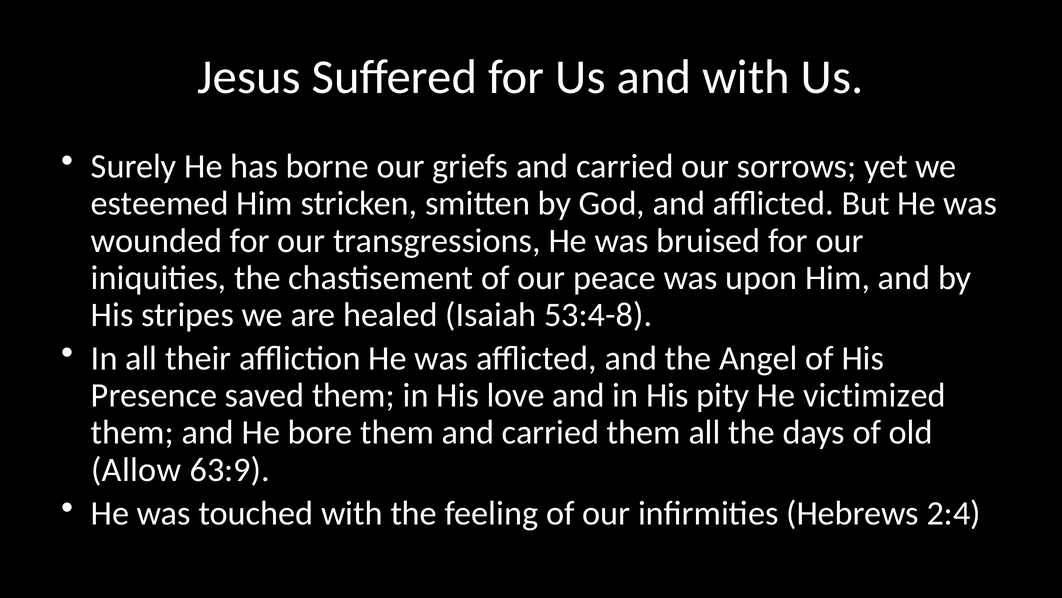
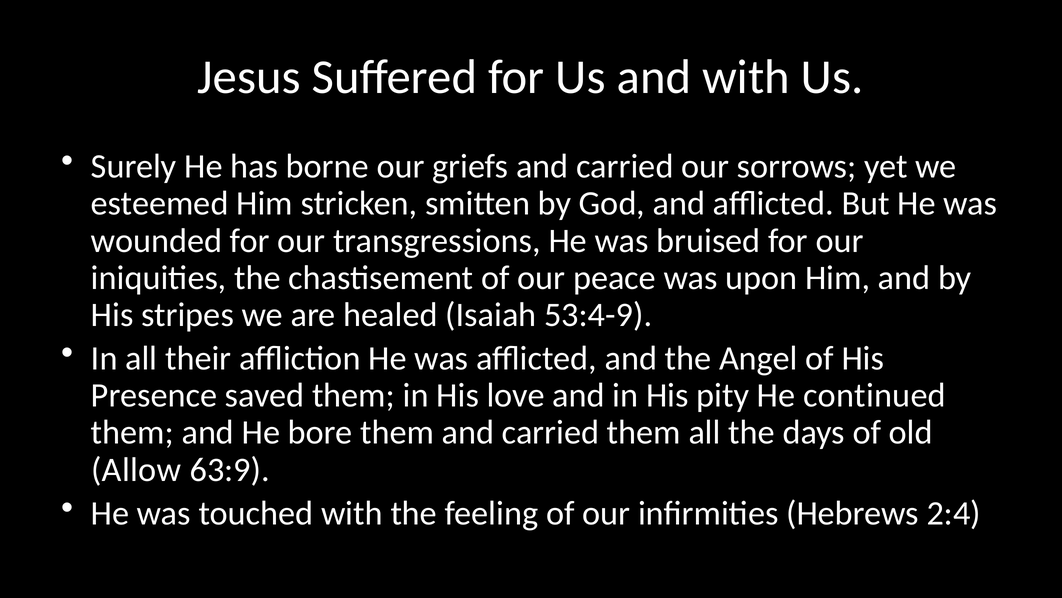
53:4-8: 53:4-8 -> 53:4-9
victimized: victimized -> continued
